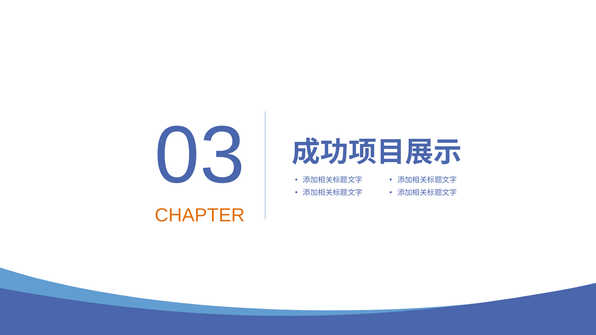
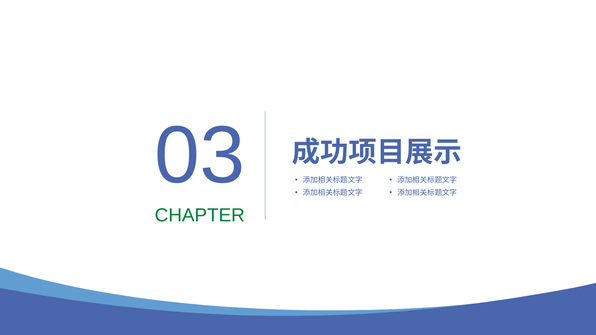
CHAPTER colour: orange -> green
